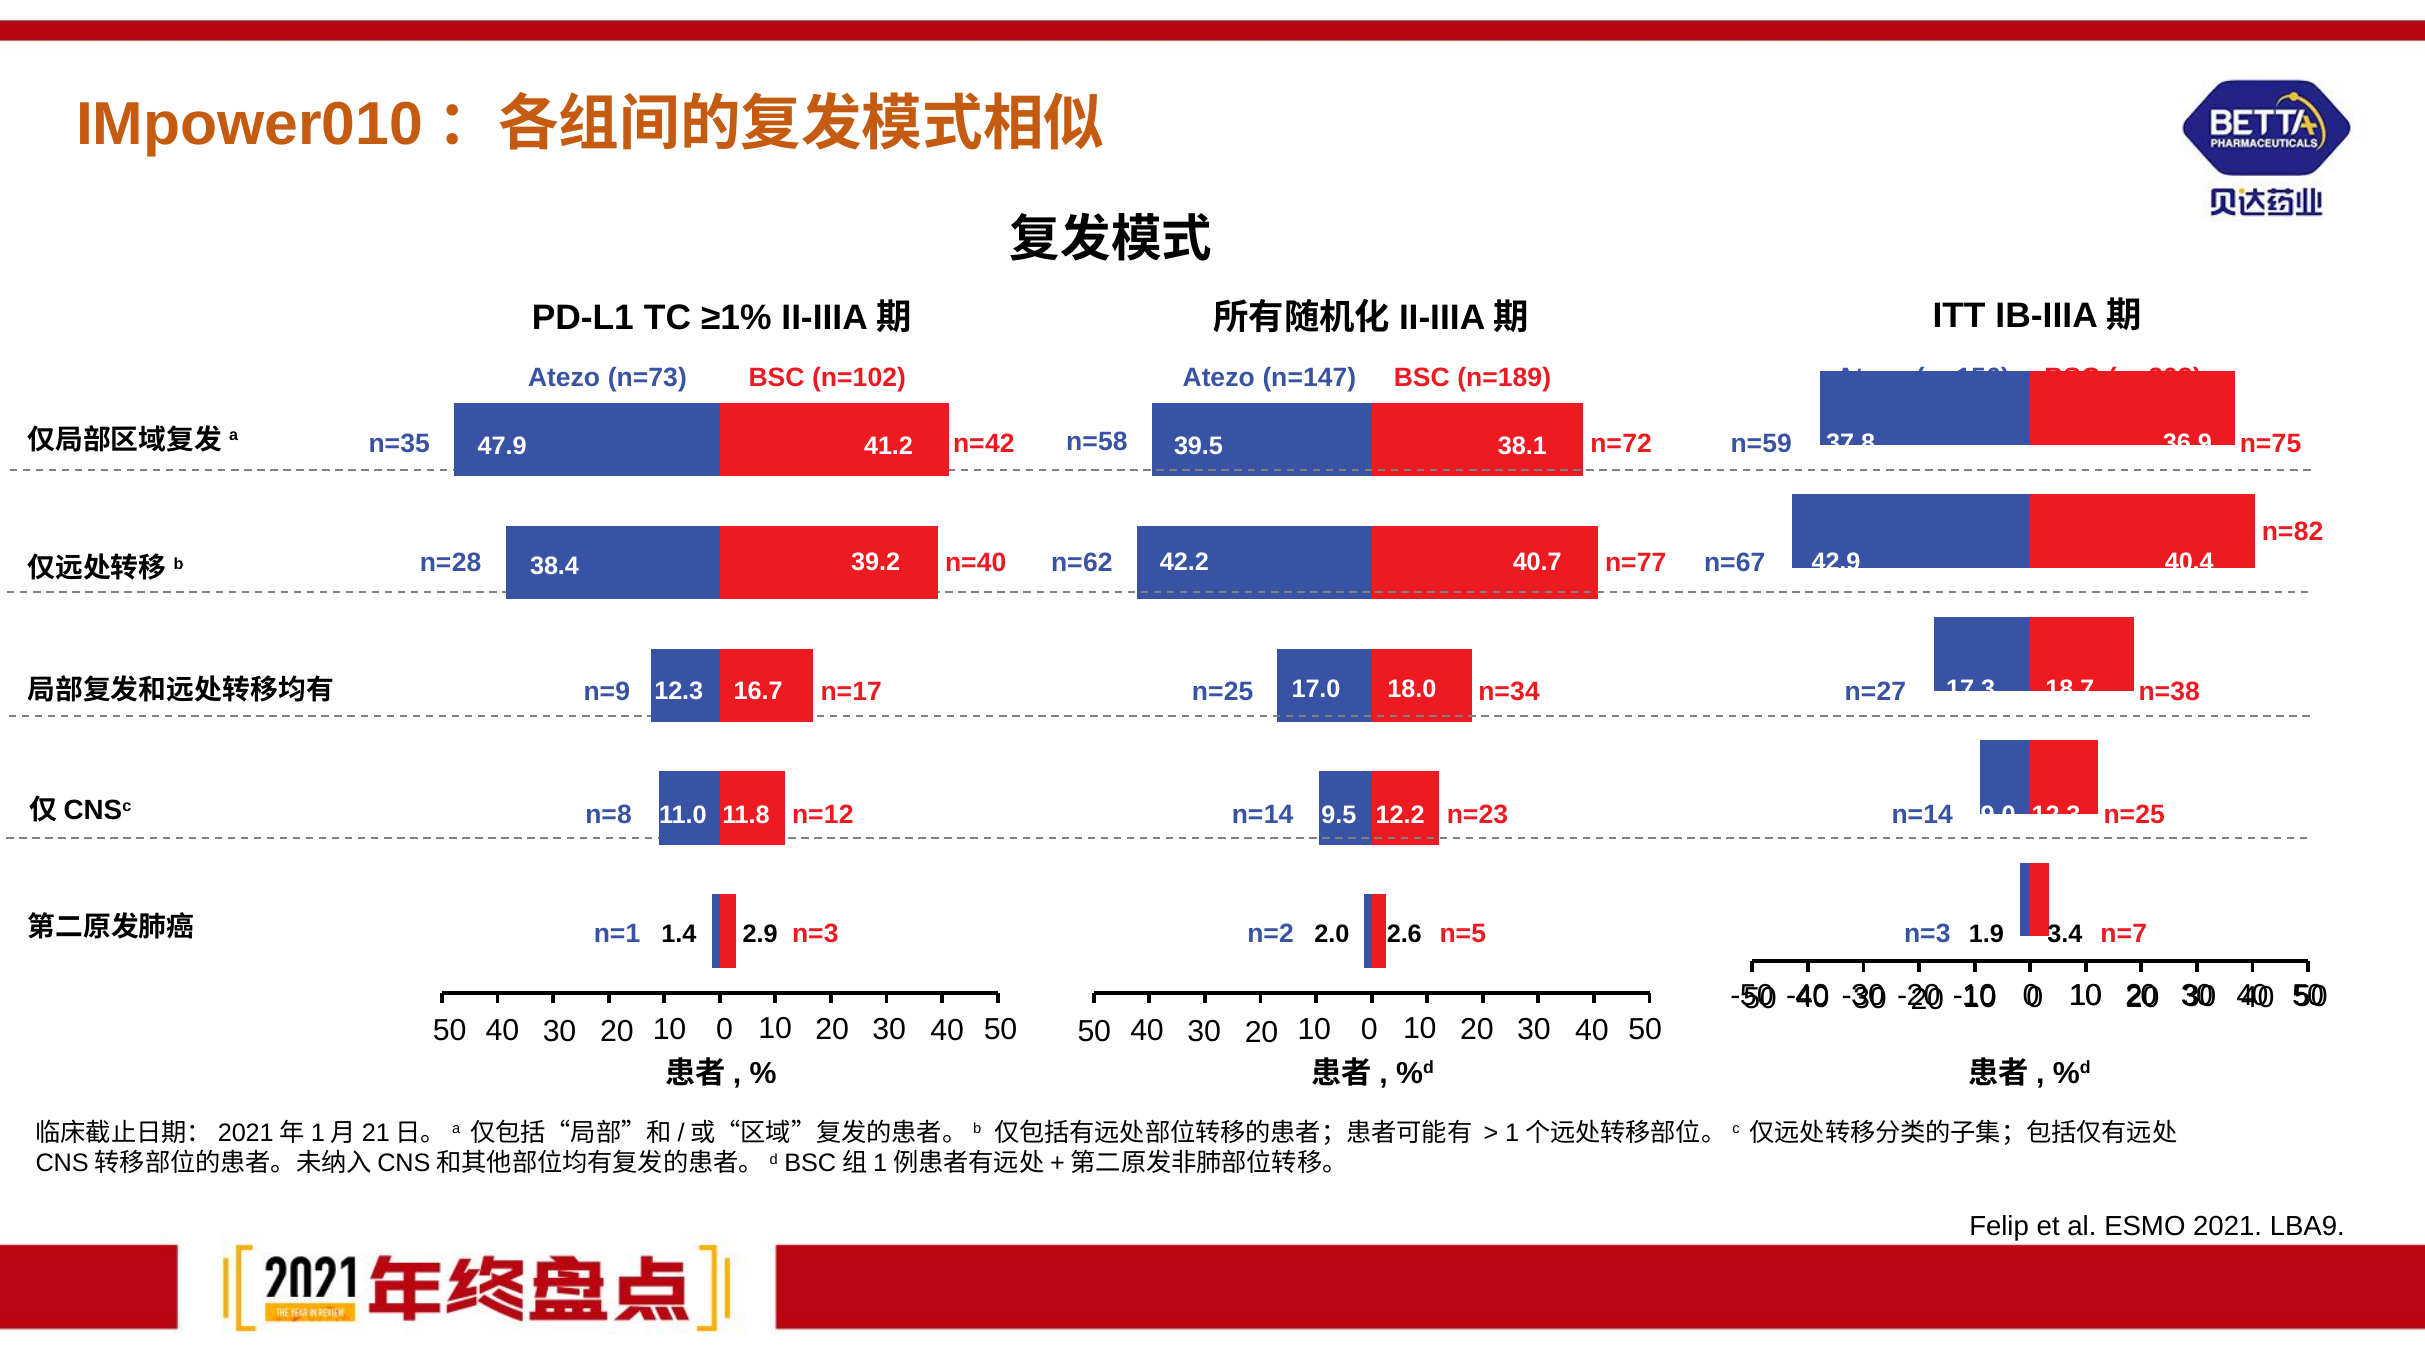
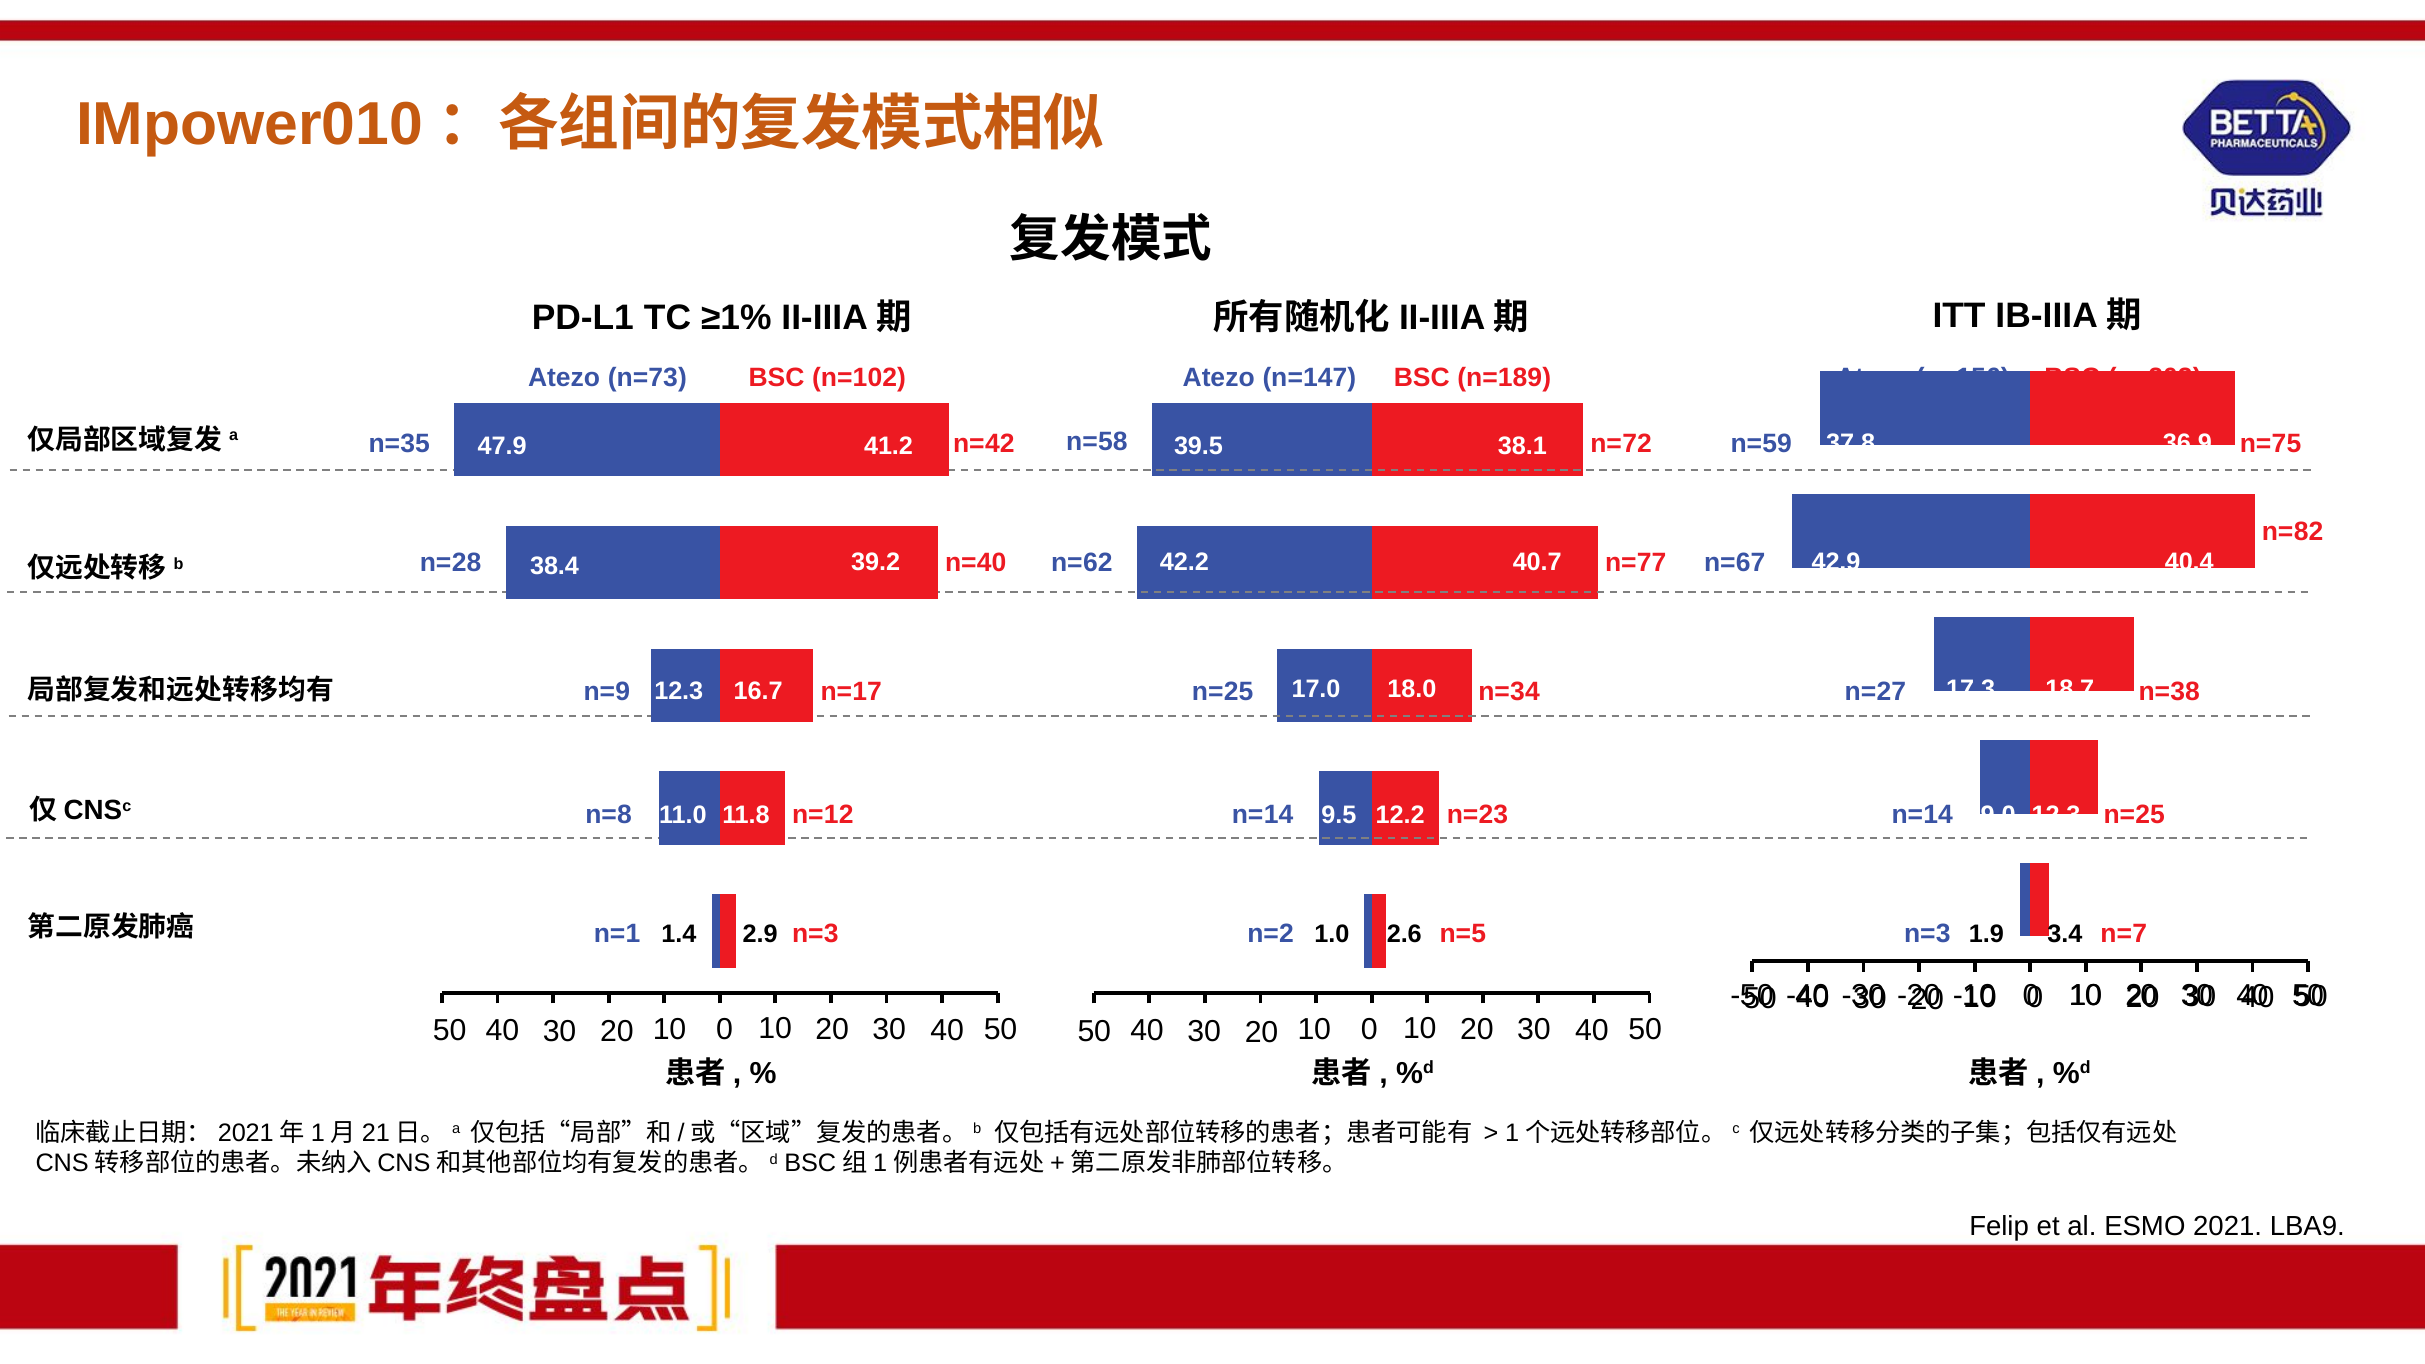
2.0: 2.0 -> 1.0
